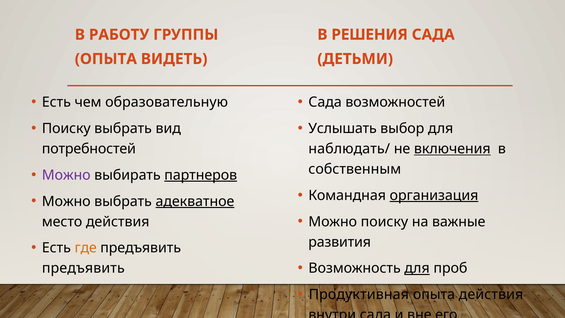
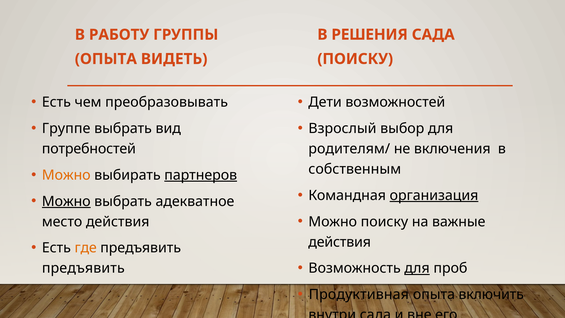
ДЕТЬМИ at (355, 59): ДЕТЬМИ -> ПОИСКУ
образовательную: образовательную -> преобразовывать
Сада at (325, 102): Сада -> Дети
Поиску at (66, 128): Поиску -> Группе
Услышать: Услышать -> Взрослый
наблюдать/: наблюдать/ -> родителям/
включения underline: present -> none
Можно at (66, 175) colour: purple -> orange
Можно at (66, 201) underline: none -> present
адекватное underline: present -> none
развития at (340, 242): развития -> действия
опыта действия: действия -> включить
